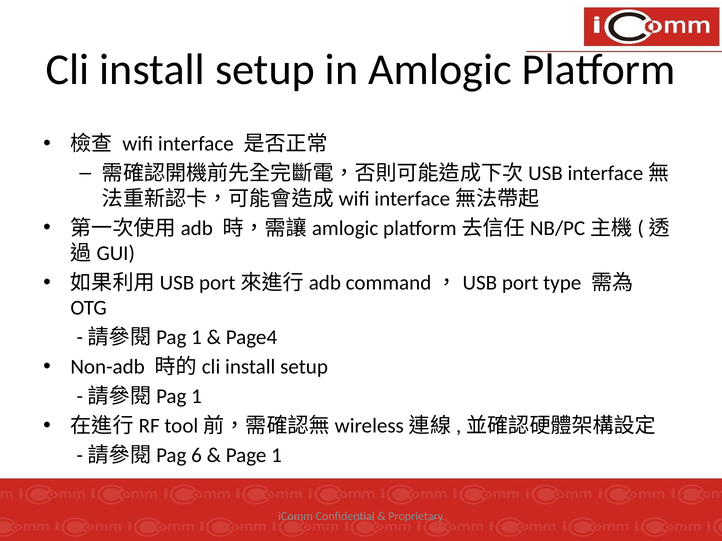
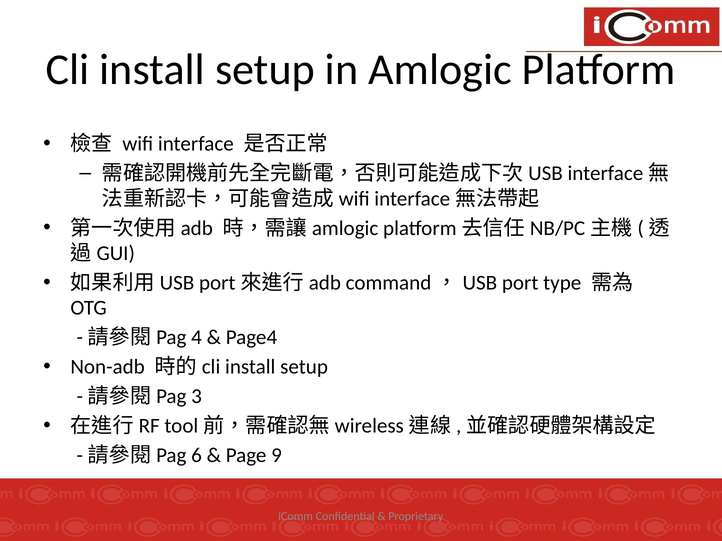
1 at (197, 338): 1 -> 4
1 at (197, 397): 1 -> 3
Page 1: 1 -> 9
